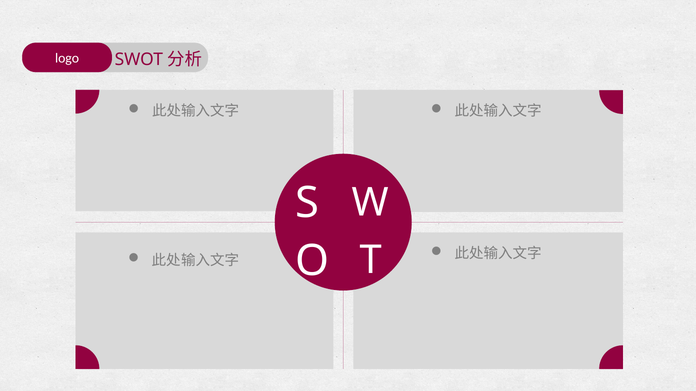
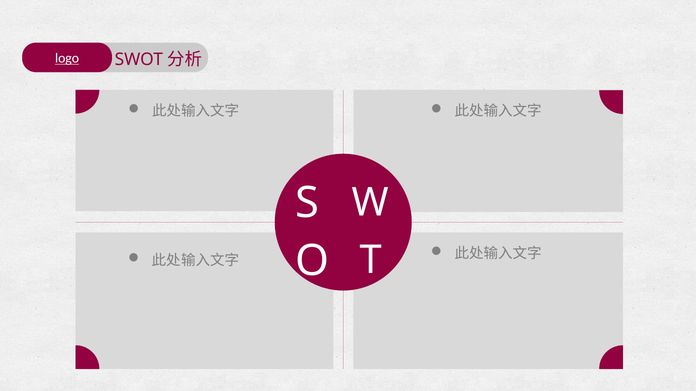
logo underline: none -> present
